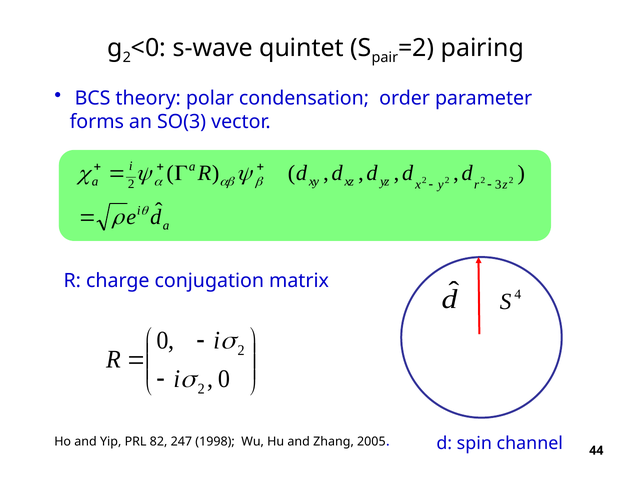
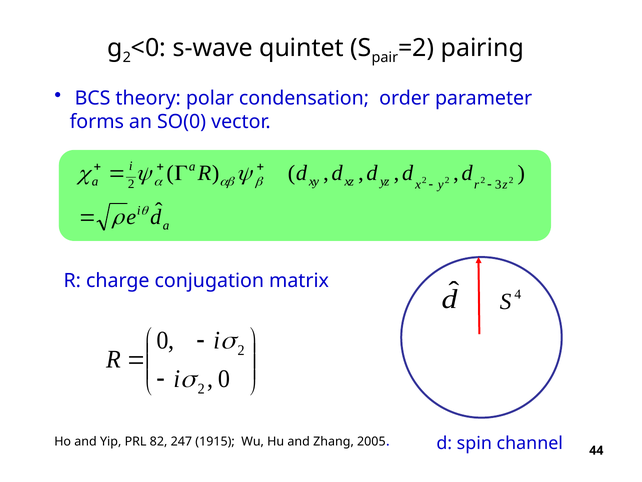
SO(3: SO(3 -> SO(0
1998: 1998 -> 1915
